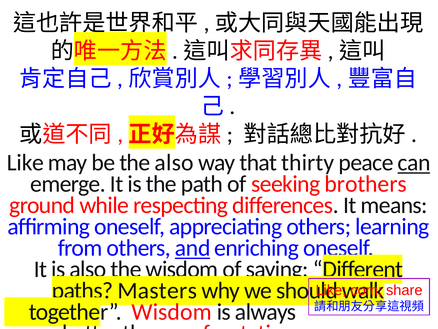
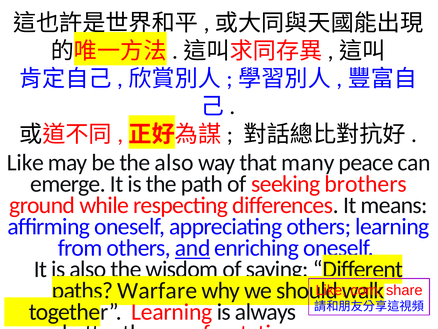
thirty: thirty -> many
can underline: present -> none
Masters: Masters -> Warfare
together Wisdom: Wisdom -> Learning
